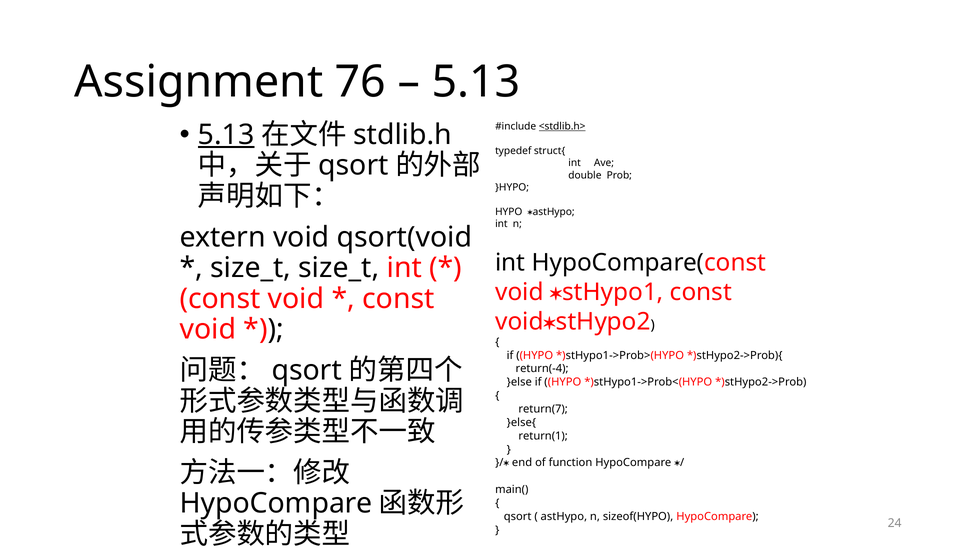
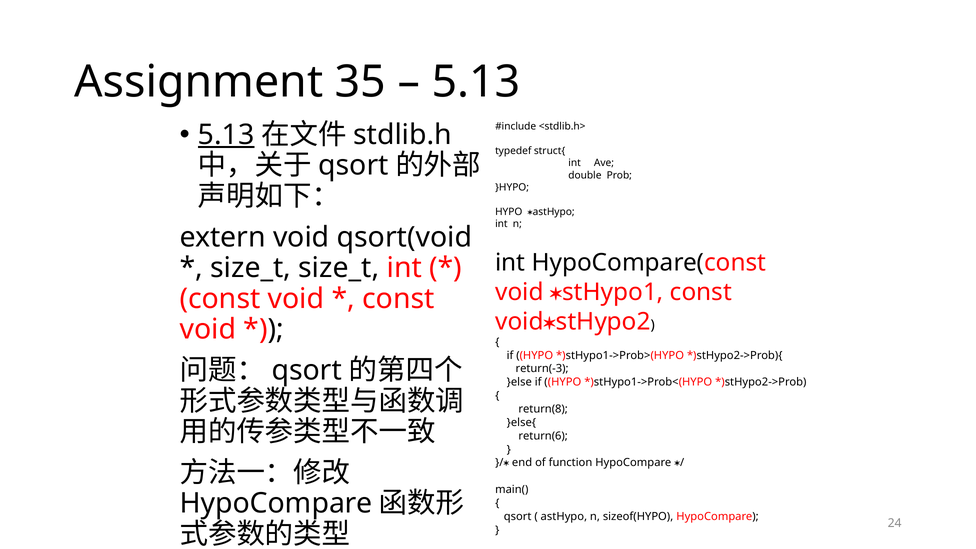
76: 76 -> 35
<stdlib.h> underline: present -> none
return(-4: return(-4 -> return(-3
return(7: return(7 -> return(8
return(1: return(1 -> return(6
